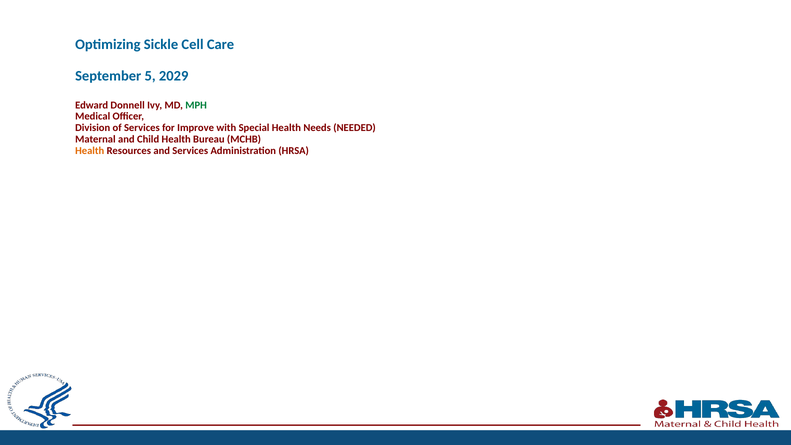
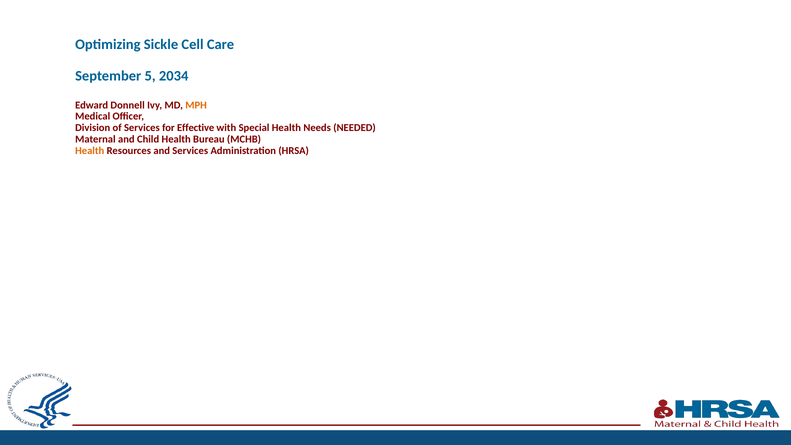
2029: 2029 -> 2034
MPH colour: green -> orange
Improve: Improve -> Effective
